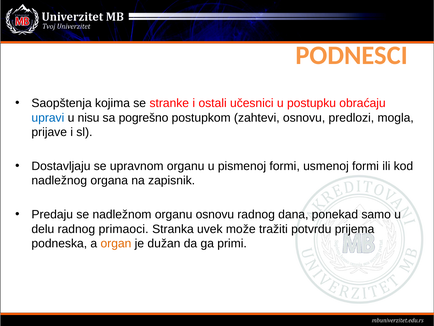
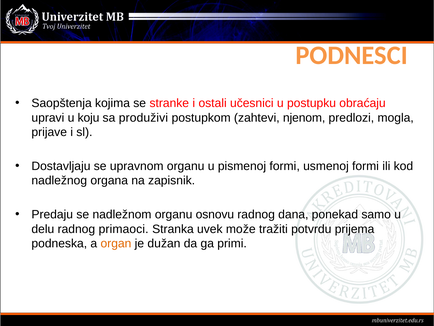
upravi colour: blue -> black
nisu: nisu -> koju
pogrešno: pogrešno -> produživi
zahtevi osnovu: osnovu -> njenom
